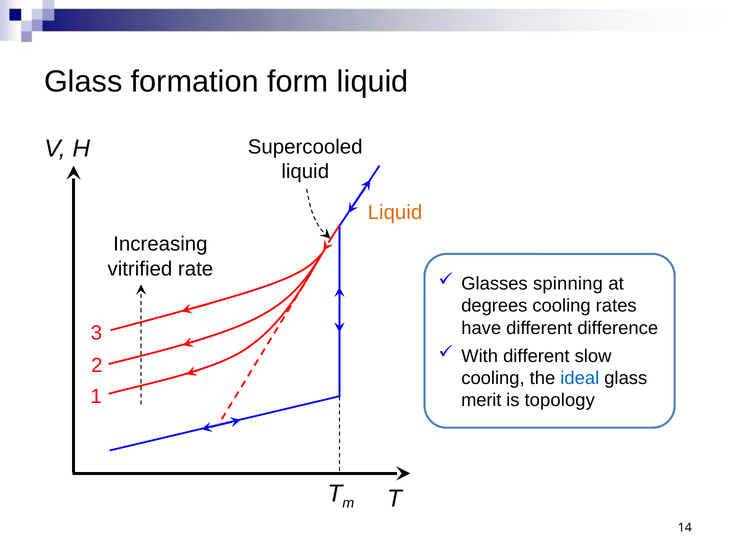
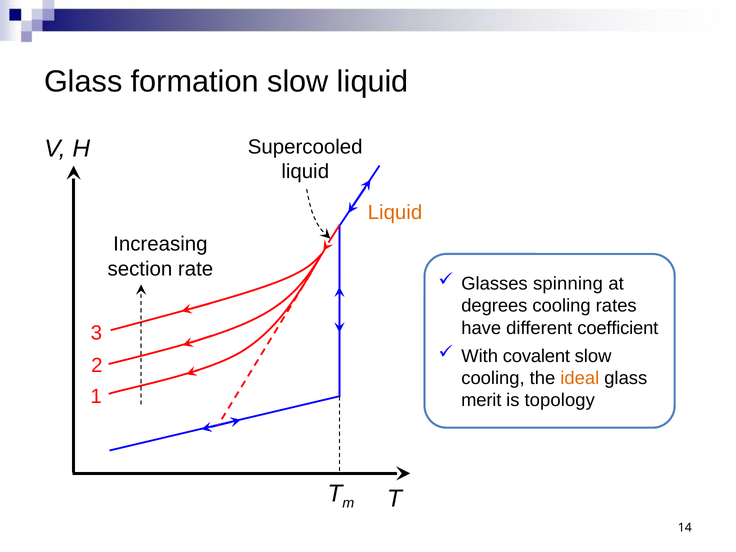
formation form: form -> slow
vitrified: vitrified -> section
difference: difference -> coefficient
With different: different -> covalent
ideal colour: blue -> orange
